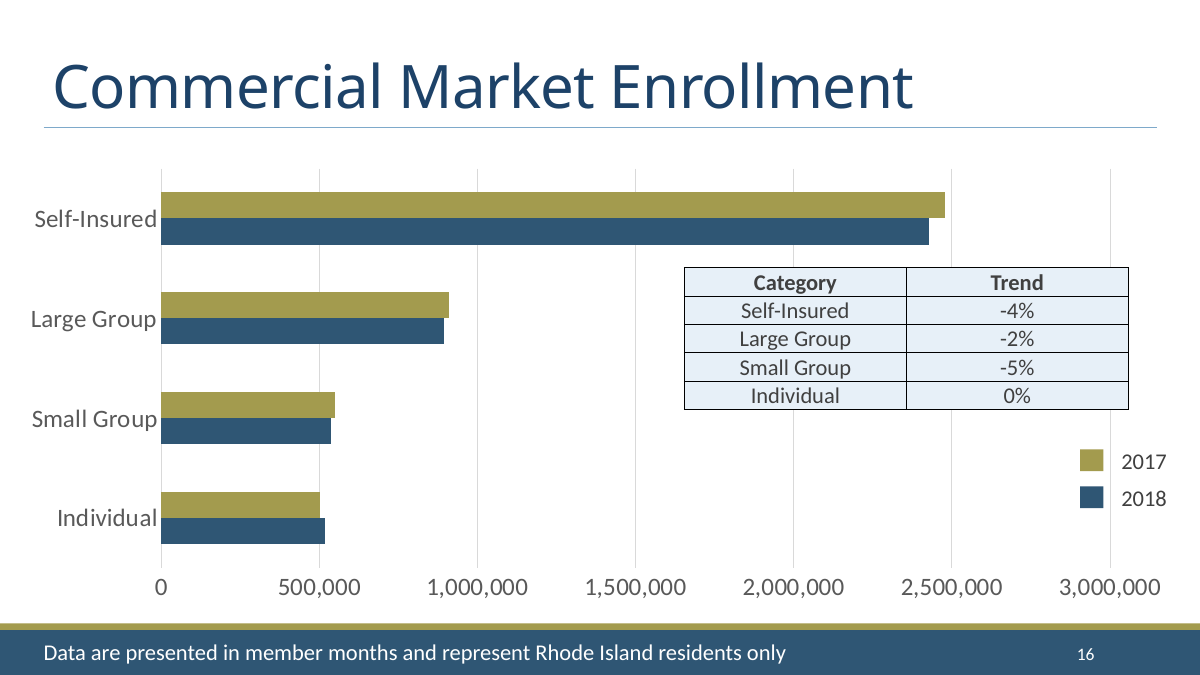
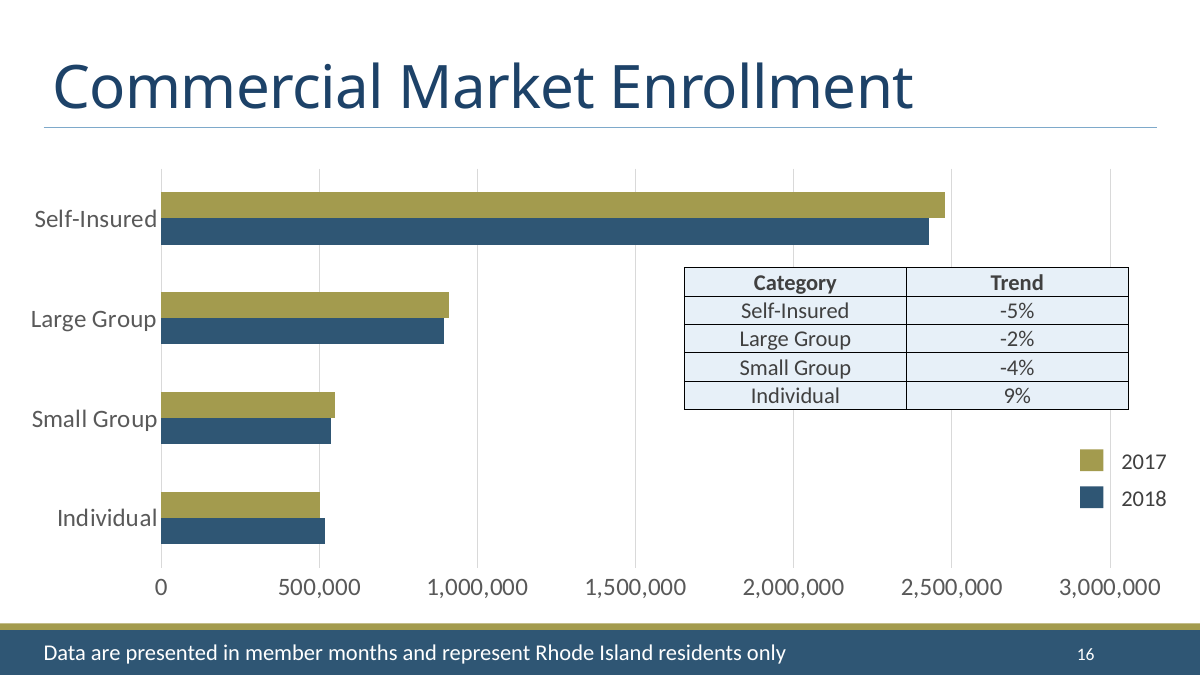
-4%: -4% -> -5%
-5%: -5% -> -4%
0%: 0% -> 9%
